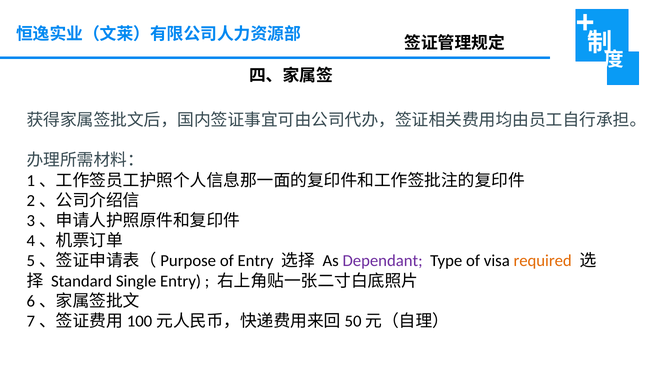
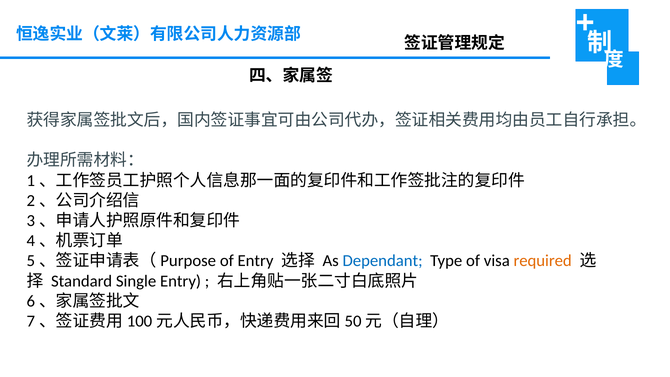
Dependant colour: purple -> blue
